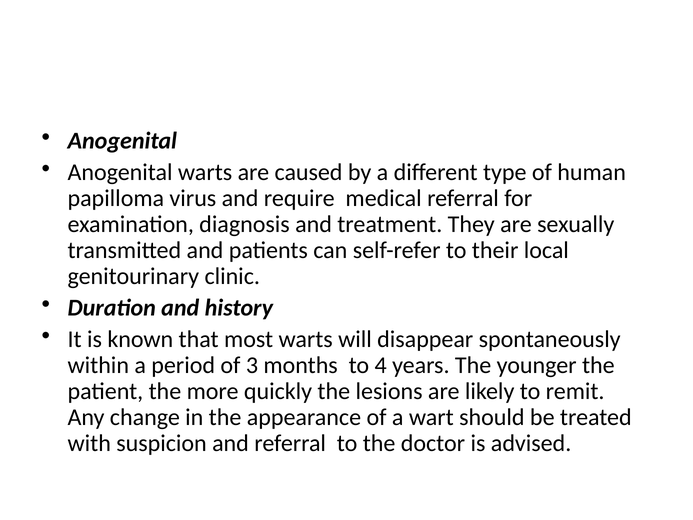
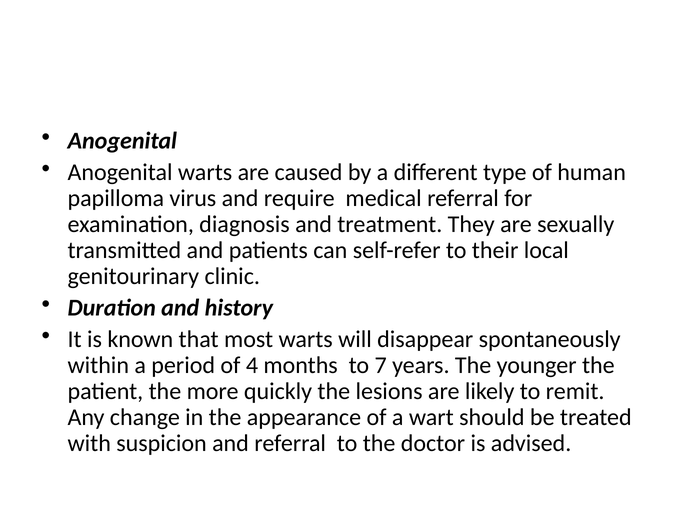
3: 3 -> 4
4: 4 -> 7
